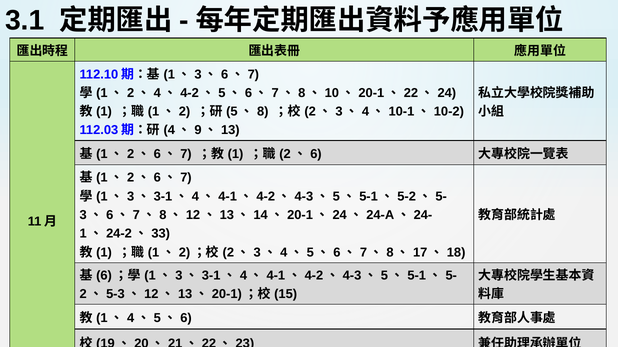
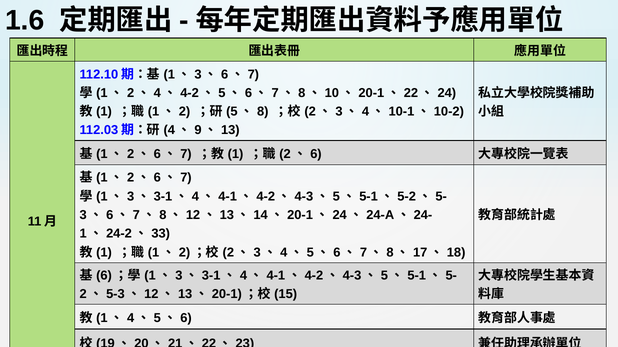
3.1: 3.1 -> 1.6
